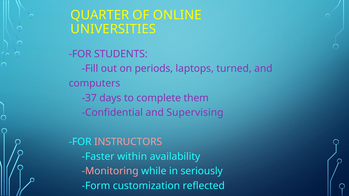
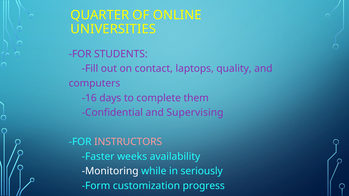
periods: periods -> contact
turned: turned -> quality
-37: -37 -> -16
within: within -> weeks
Monitoring colour: pink -> white
reflected: reflected -> progress
